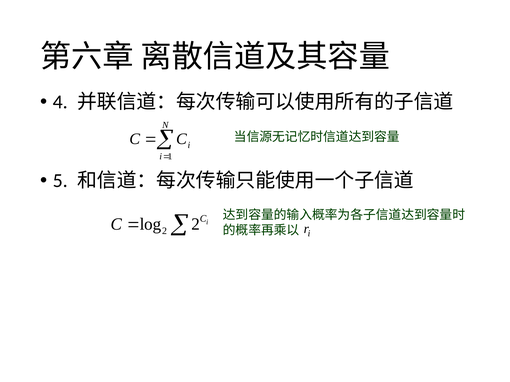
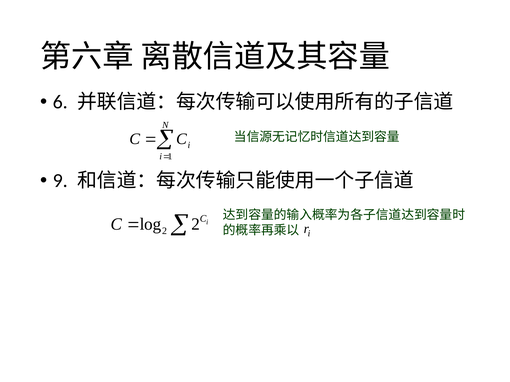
4: 4 -> 6
5: 5 -> 9
